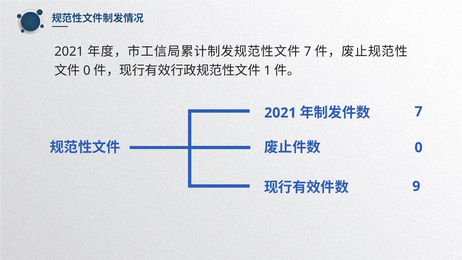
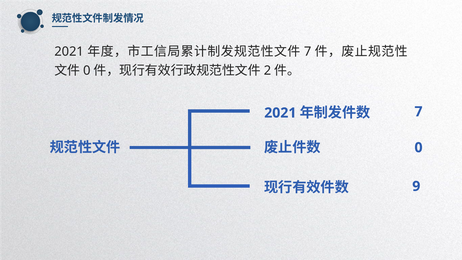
1: 1 -> 2
